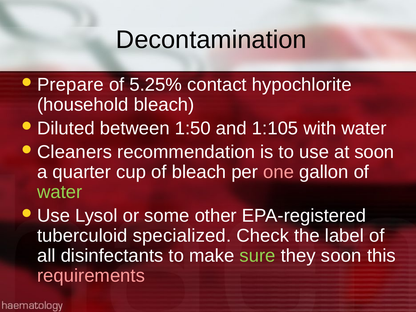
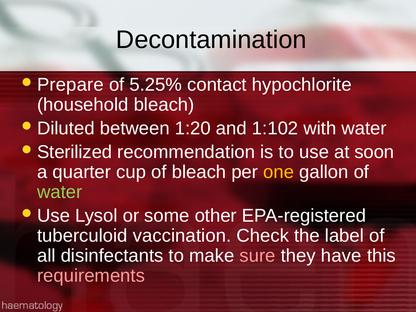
1:50: 1:50 -> 1:20
1:105: 1:105 -> 1:102
Cleaners: Cleaners -> Sterilized
one colour: pink -> yellow
specialized: specialized -> vaccination
sure colour: light green -> pink
they soon: soon -> have
